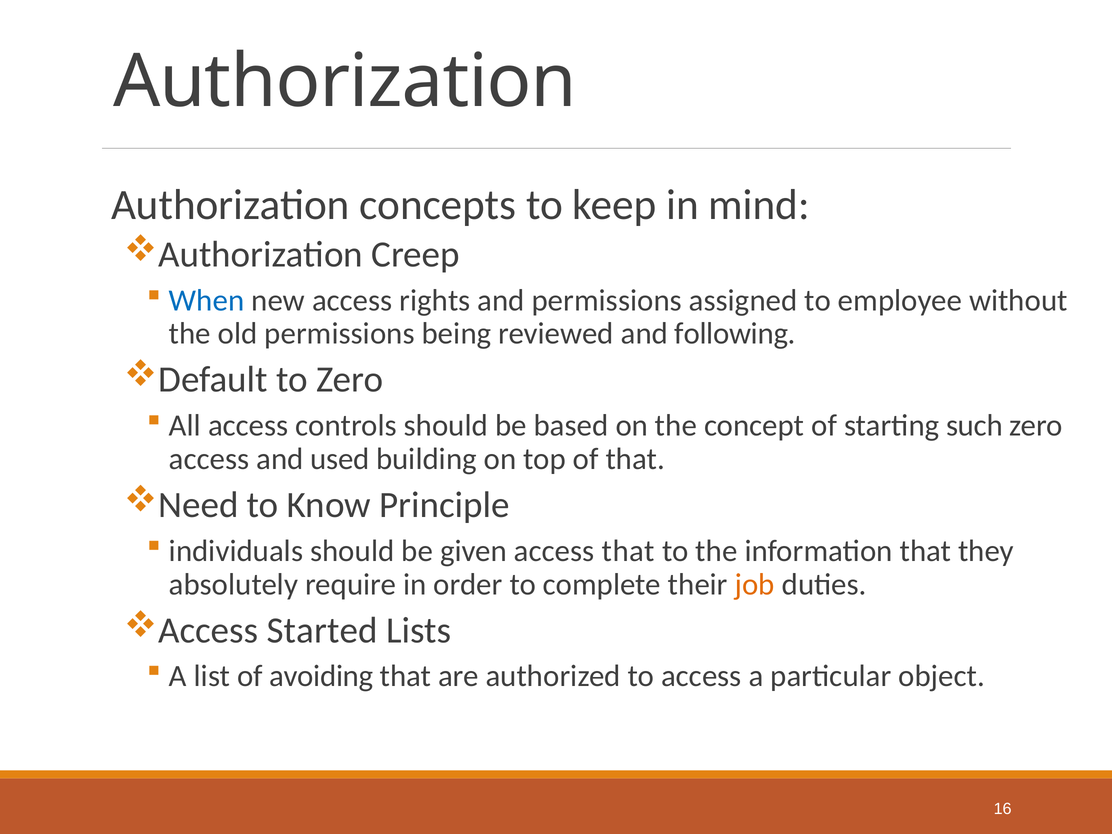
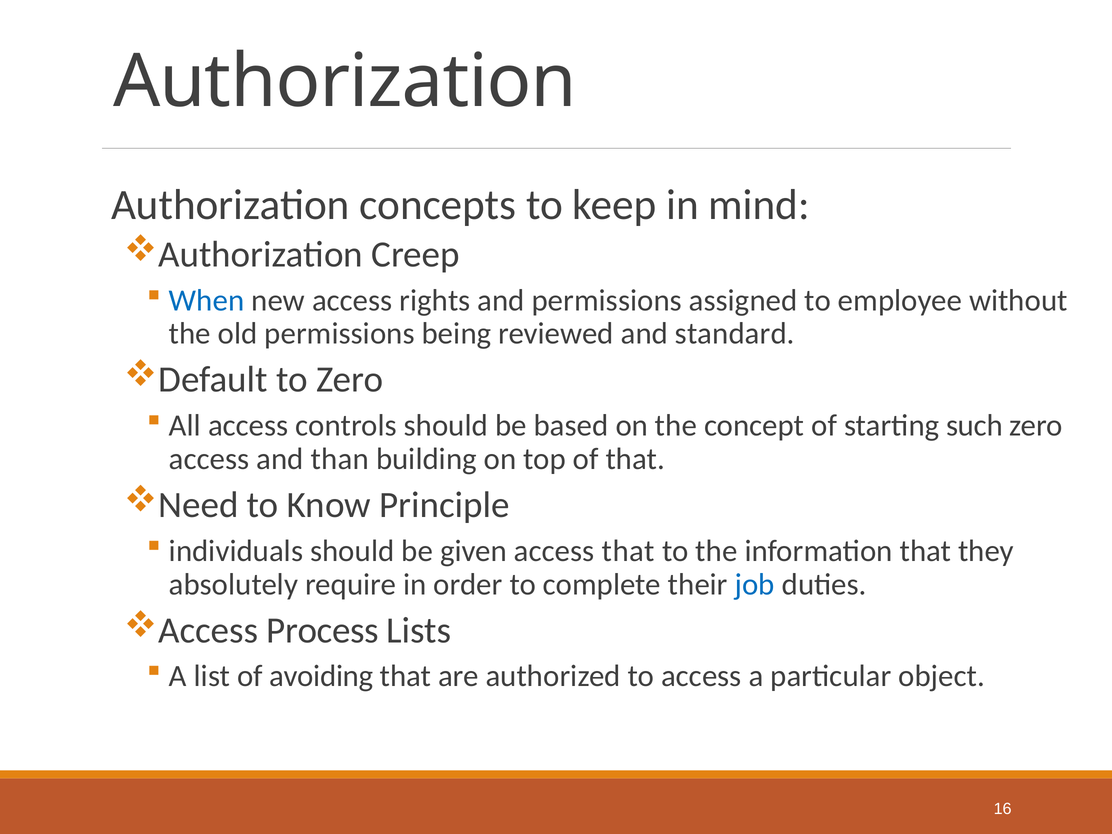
following: following -> standard
used: used -> than
job colour: orange -> blue
Started: Started -> Process
